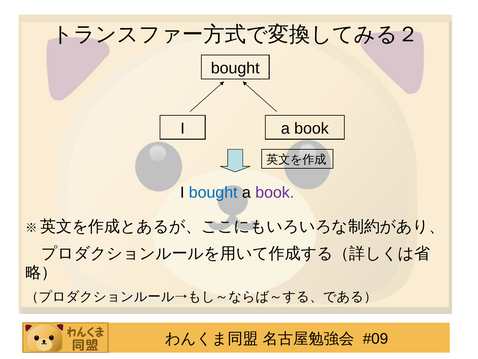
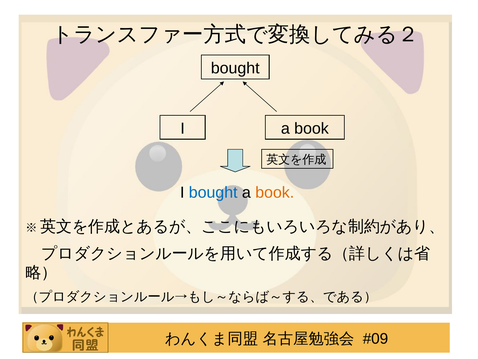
book at (275, 192) colour: purple -> orange
